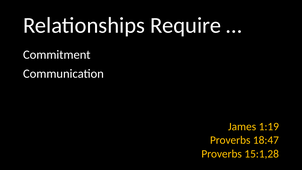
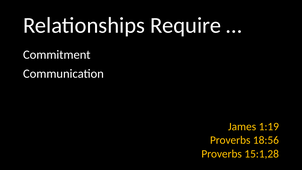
18:47: 18:47 -> 18:56
